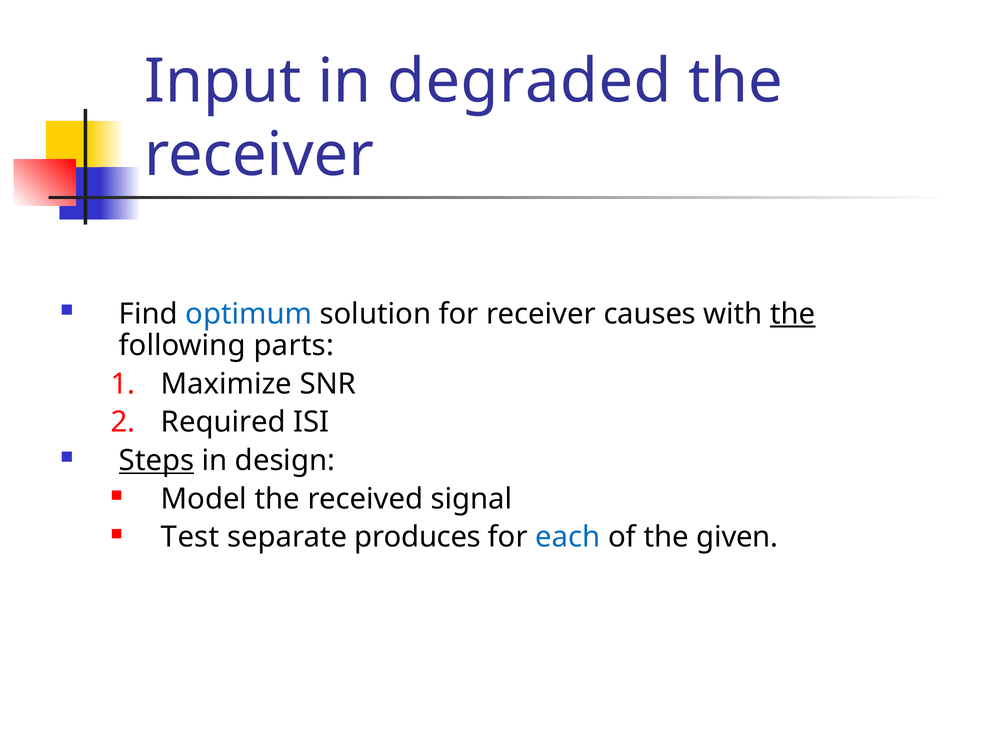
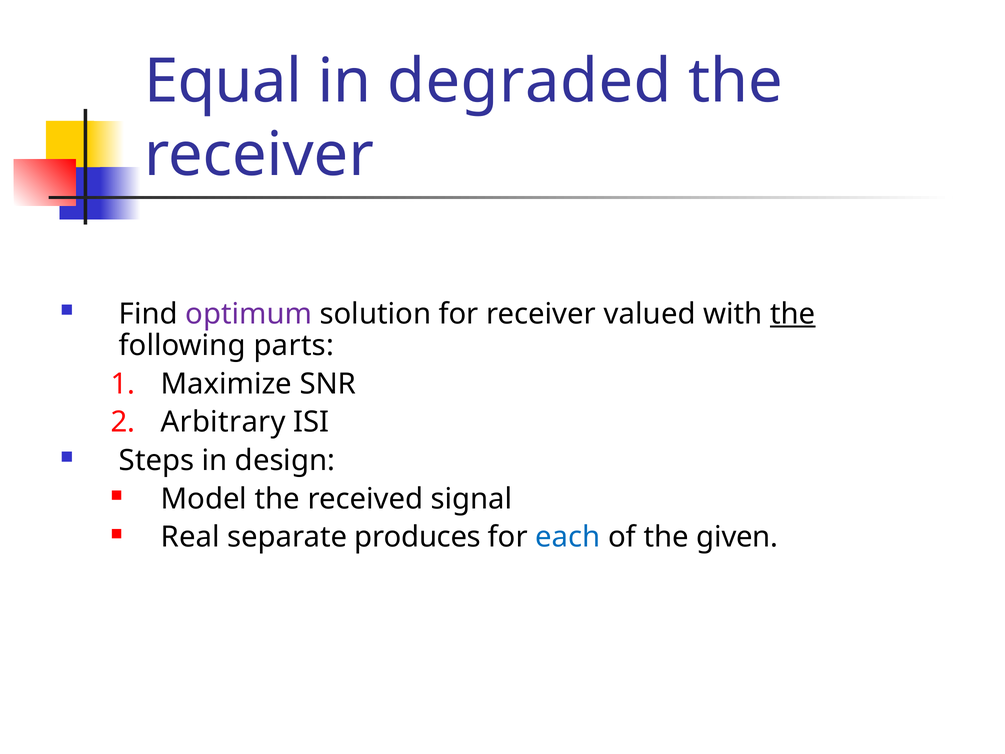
Input: Input -> Equal
optimum colour: blue -> purple
causes: causes -> valued
Required: Required -> Arbitrary
Steps underline: present -> none
Test: Test -> Real
